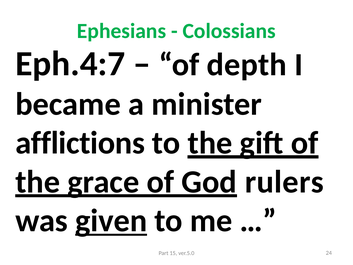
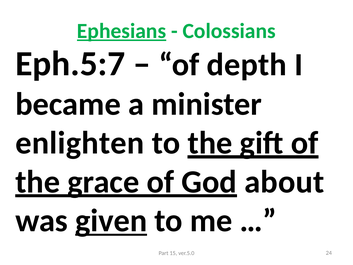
Ephesians underline: none -> present
Eph.4:7: Eph.4:7 -> Eph.5:7
afflictions: afflictions -> enlighten
rulers: rulers -> about
